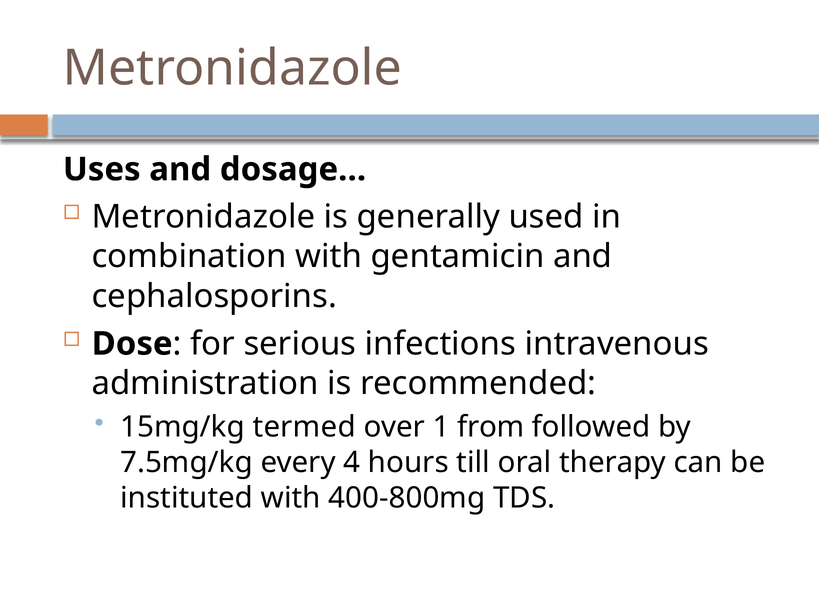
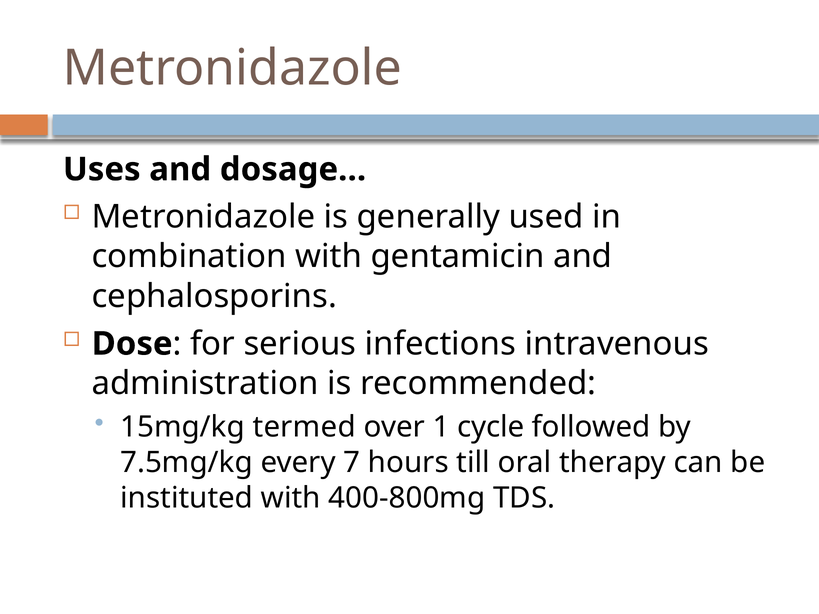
from: from -> cycle
4: 4 -> 7
